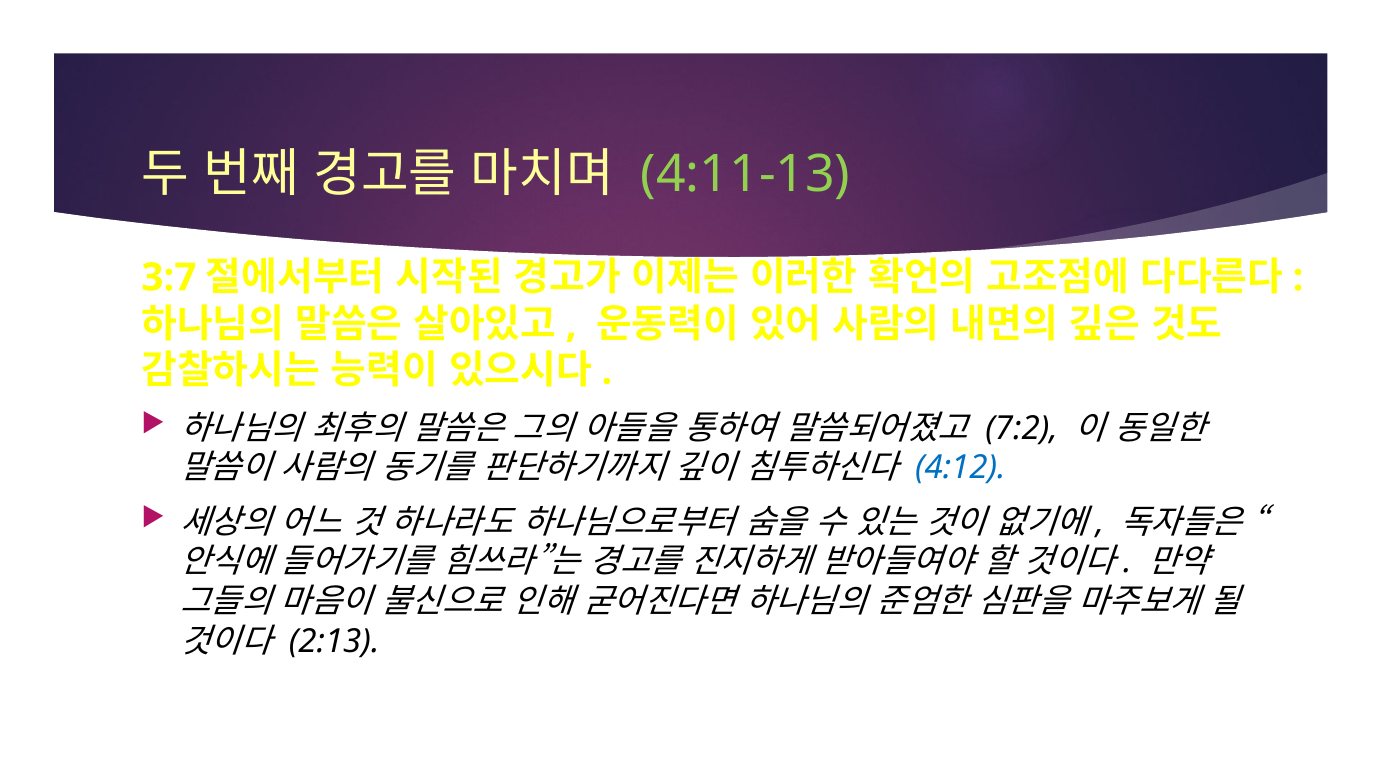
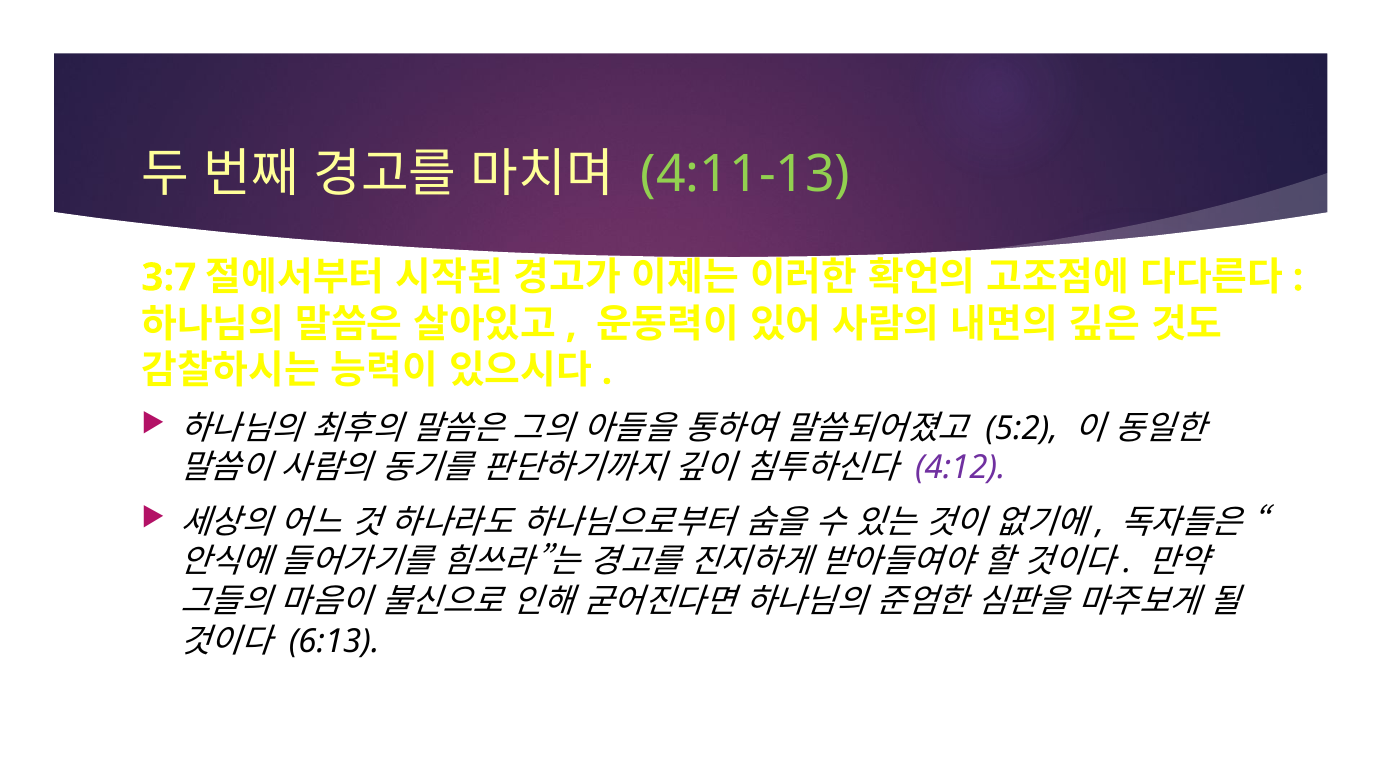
7:2: 7:2 -> 5:2
4:12 colour: blue -> purple
2:13: 2:13 -> 6:13
